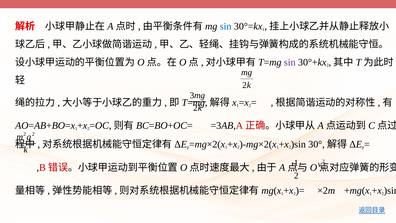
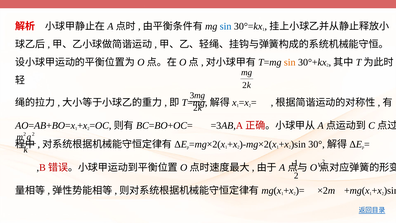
sin at (290, 62) colour: purple -> orange
